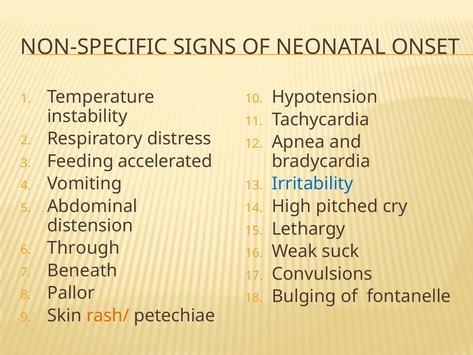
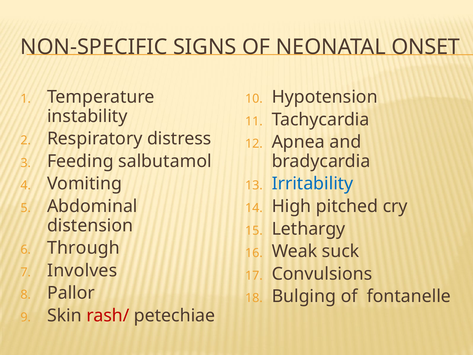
accelerated: accelerated -> salbutamol
Beneath: Beneath -> Involves
rash/ colour: orange -> red
